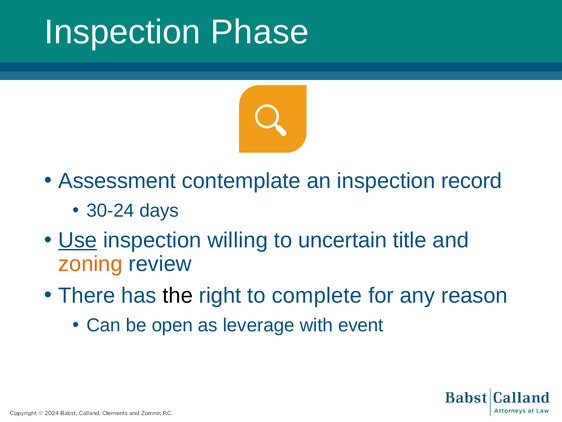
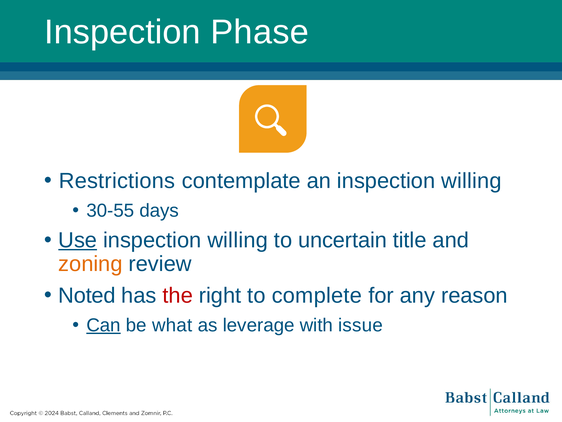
Assessment: Assessment -> Restrictions
an inspection record: record -> willing
30-24: 30-24 -> 30-55
There: There -> Noted
the colour: black -> red
Can underline: none -> present
open: open -> what
event: event -> issue
